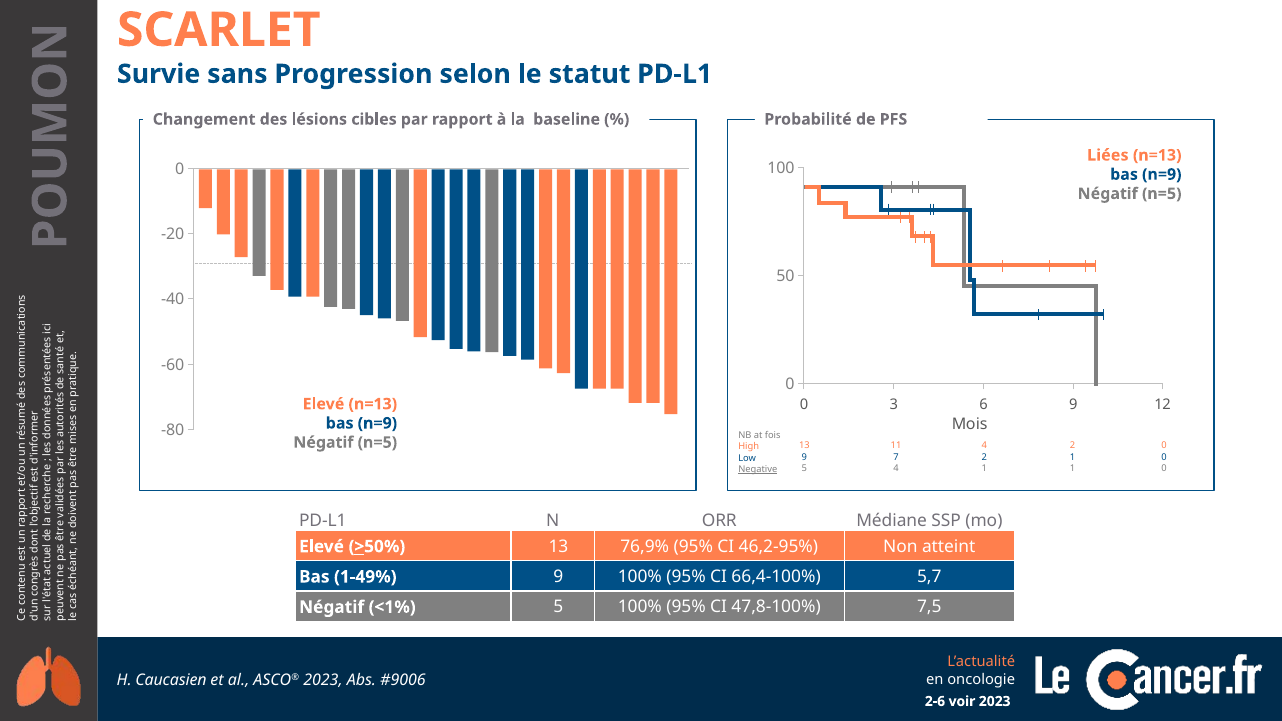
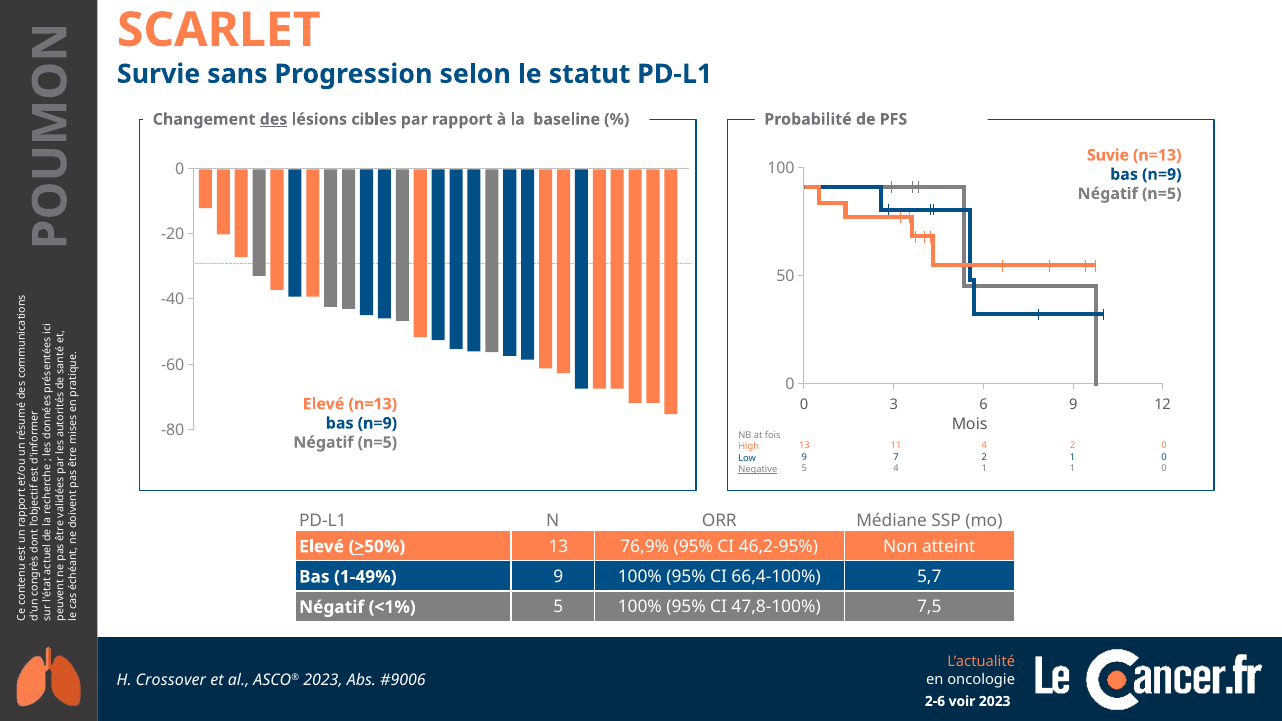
des underline: none -> present
Liées: Liées -> Suvie
Caucasien: Caucasien -> Crossover
